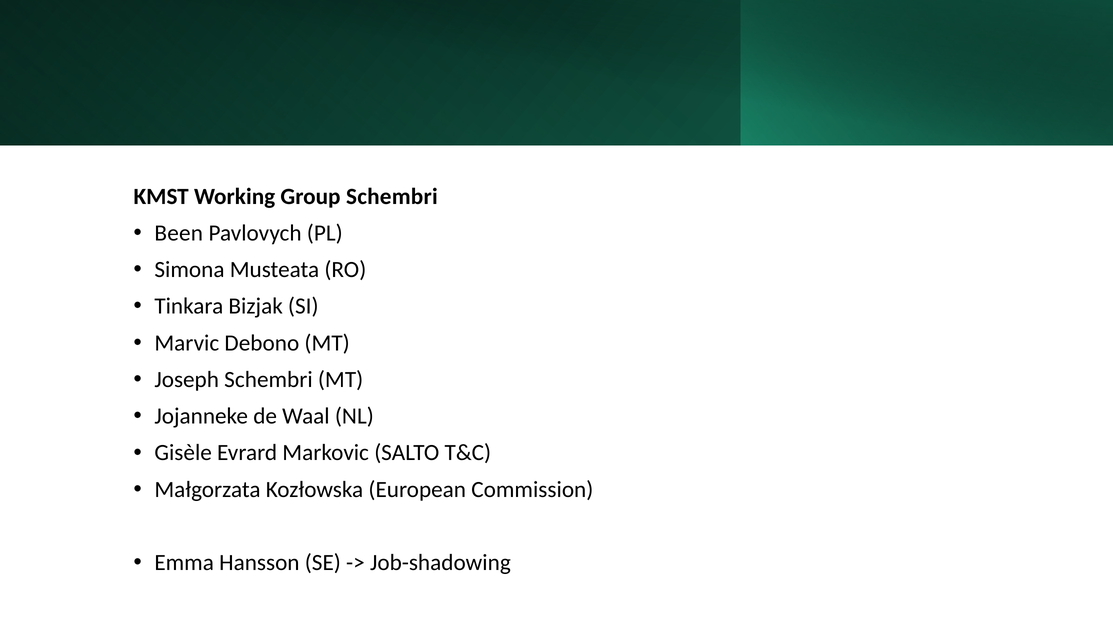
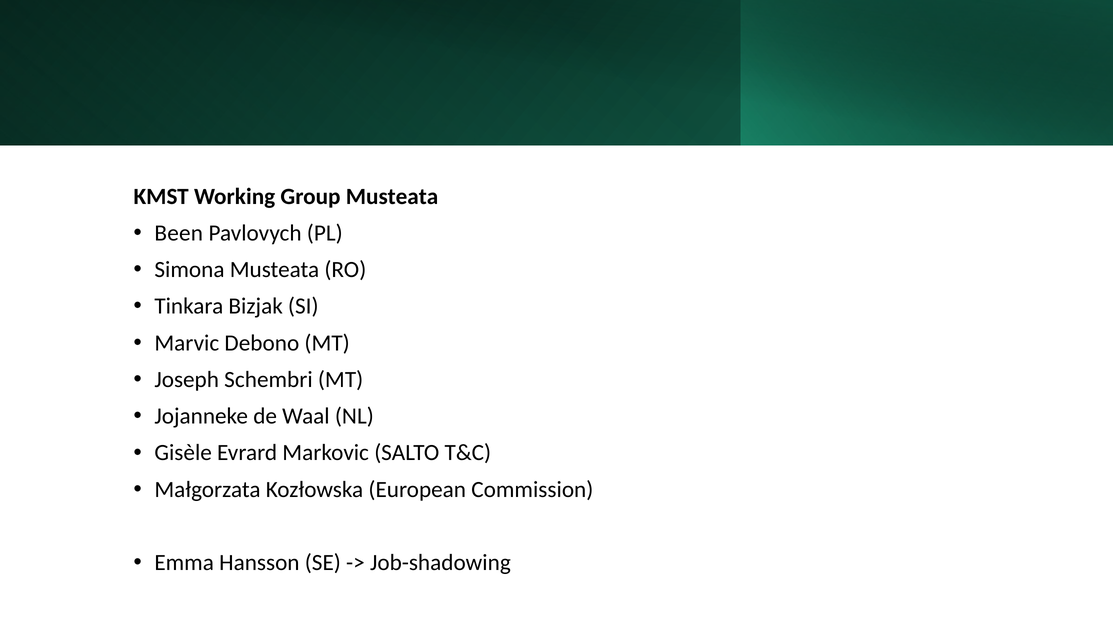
Group Schembri: Schembri -> Musteata
